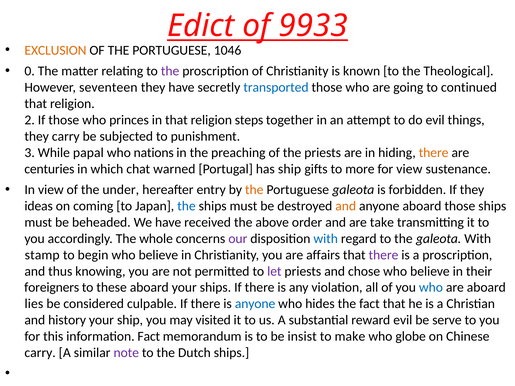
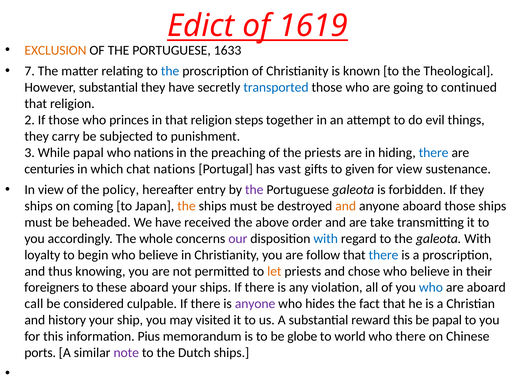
9933: 9933 -> 1619
1046: 1046 -> 1633
0: 0 -> 7
the at (170, 71) colour: purple -> blue
However seventeen: seventeen -> substantial
there at (434, 153) colour: orange -> blue
chat warned: warned -> nations
has ship: ship -> vast
more: more -> given
under: under -> policy
the at (254, 190) colour: orange -> purple
ideas at (39, 206): ideas -> ships
the at (186, 206) colour: blue -> orange
stamp: stamp -> loyalty
affairs: affairs -> follow
there at (384, 255) colour: purple -> blue
let colour: purple -> orange
lies: lies -> call
anyone at (255, 304) colour: blue -> purple
reward evil: evil -> this
be serve: serve -> papal
information Fact: Fact -> Pius
insist: insist -> globe
make: make -> world
who globe: globe -> there
carry at (40, 353): carry -> ports
